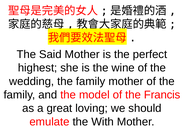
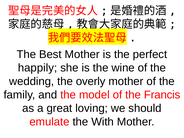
Said: Said -> Best
highest: highest -> happily
wedding the family: family -> overly
